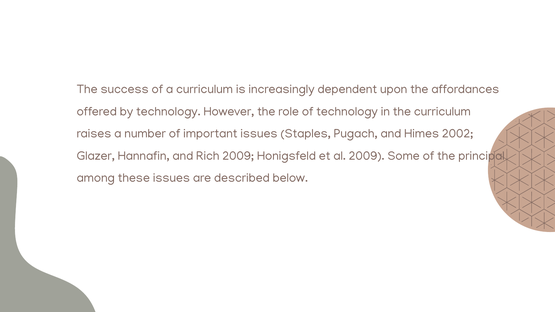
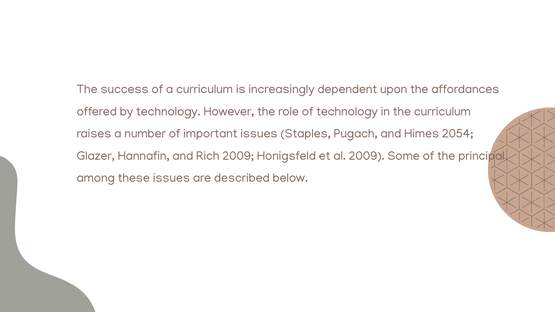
2002: 2002 -> 2054
